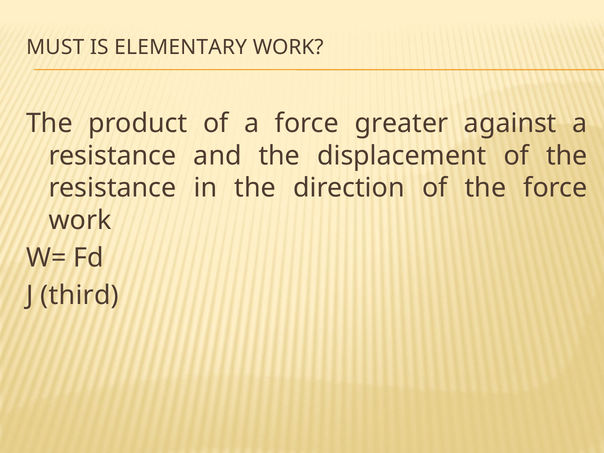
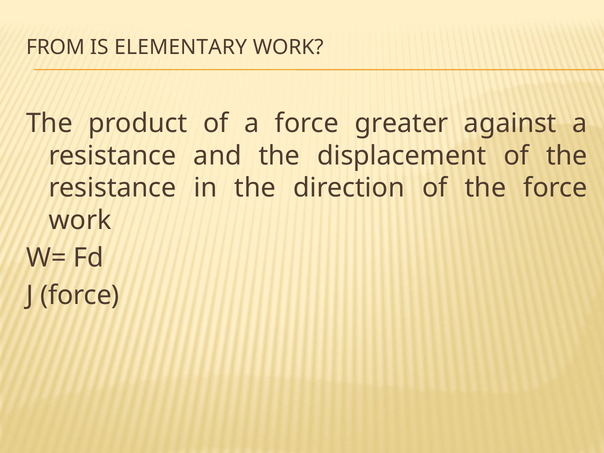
MUST: MUST -> FROM
J third: third -> force
